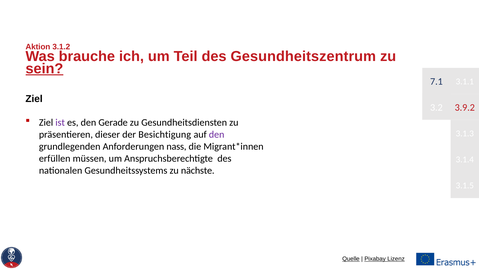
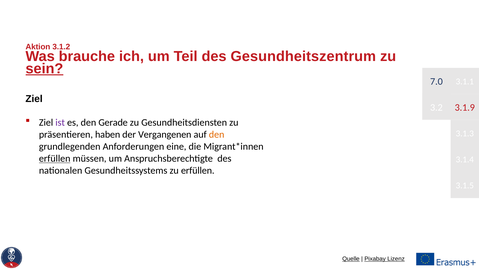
7.1: 7.1 -> 7.0
3.9.2: 3.9.2 -> 3.1.9
dieser: dieser -> haben
Besichtigung: Besichtigung -> Vergangenen
den at (217, 135) colour: purple -> orange
nass: nass -> eine
erfüllen at (55, 159) underline: none -> present
zu nächste: nächste -> erfüllen
